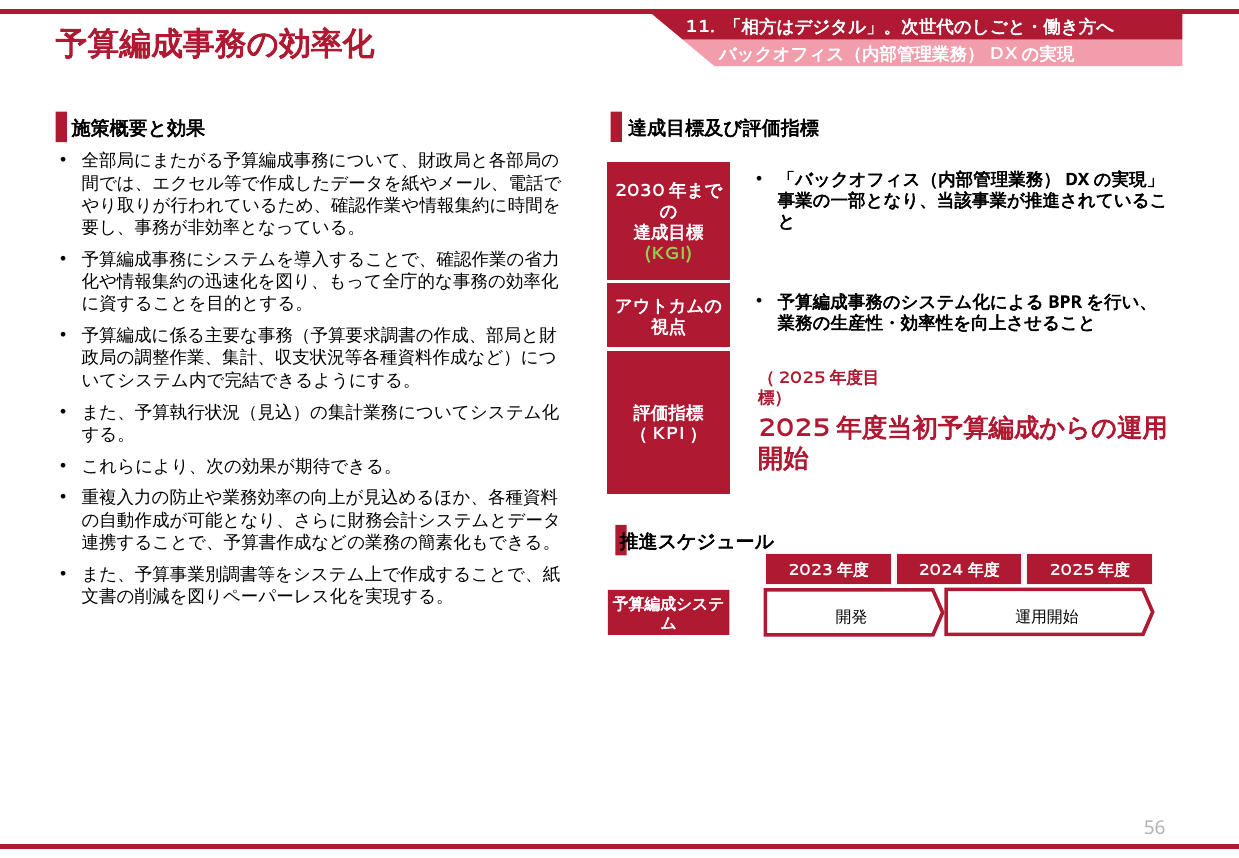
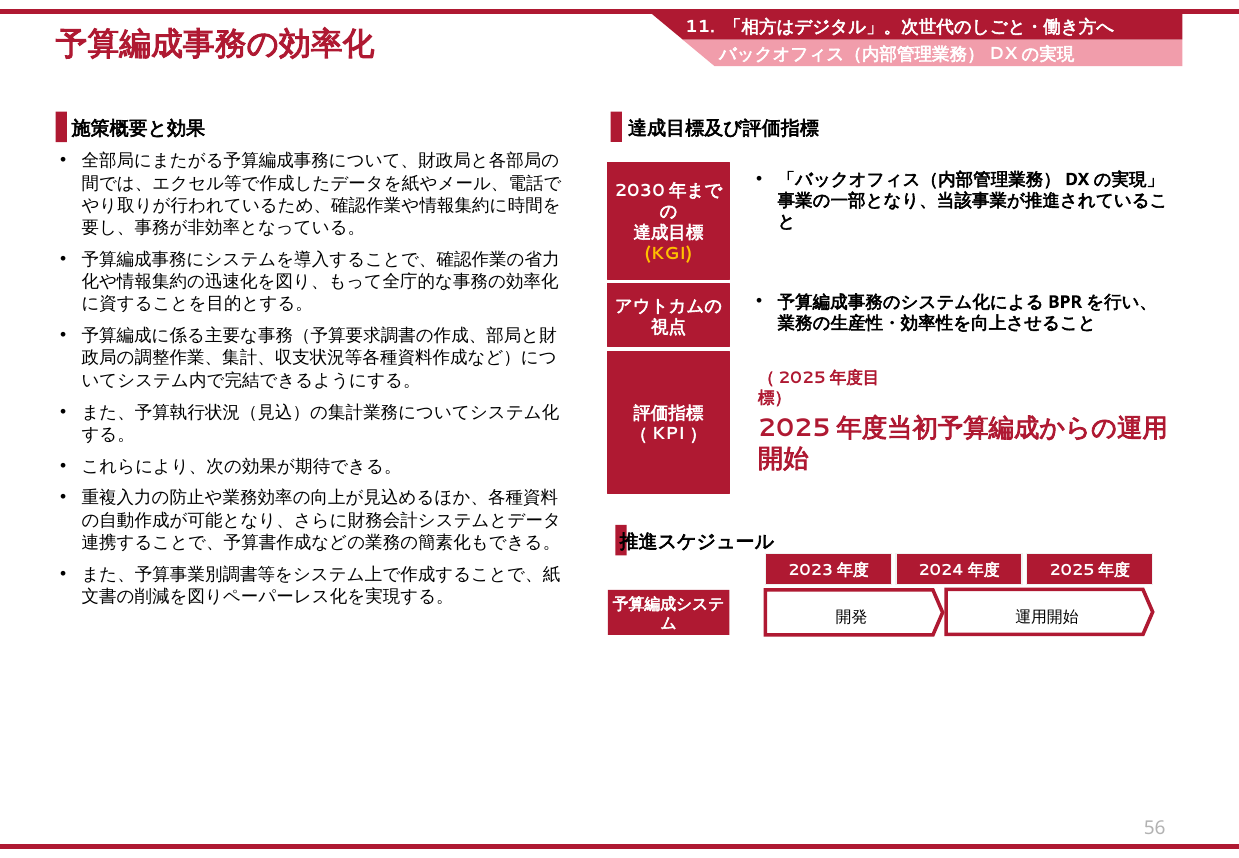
KGI colour: light green -> yellow
